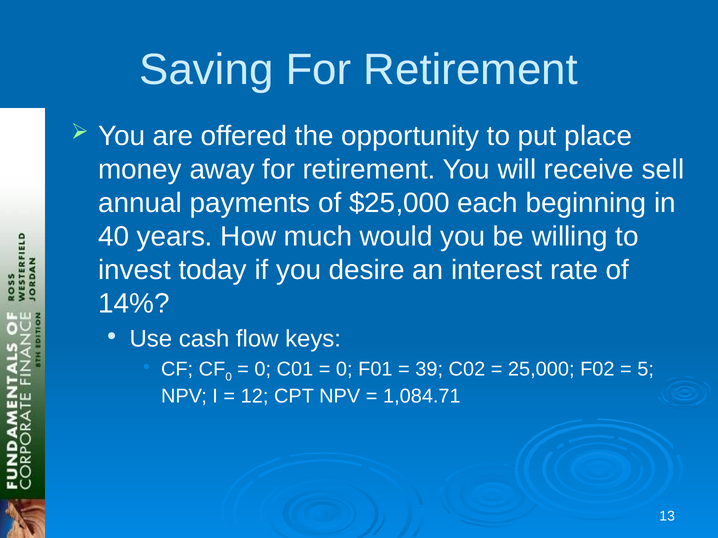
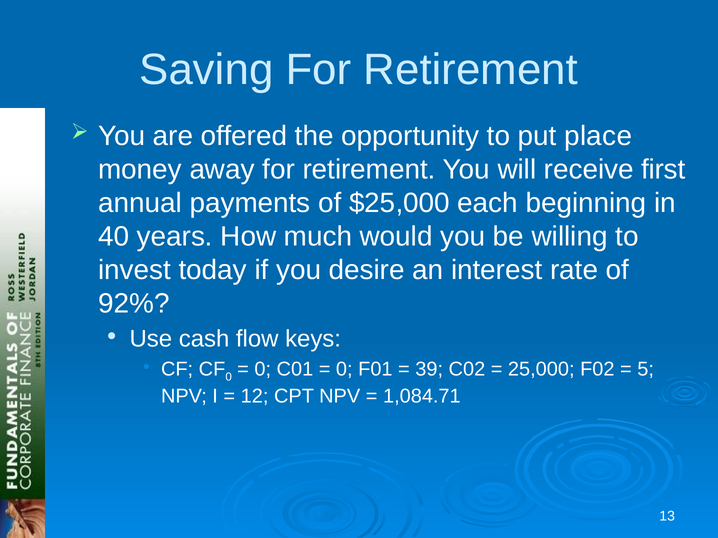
sell: sell -> first
14%: 14% -> 92%
